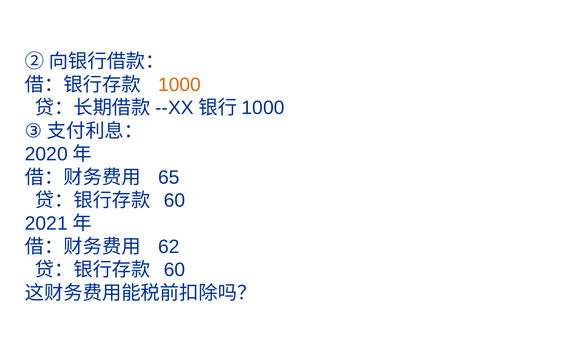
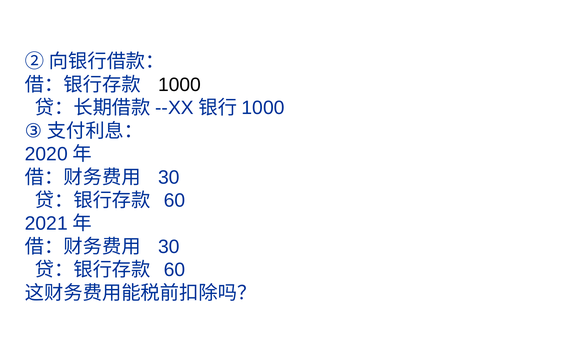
1000 colour: orange -> black
65 at (169, 177): 65 -> 30
62 at (169, 247): 62 -> 30
